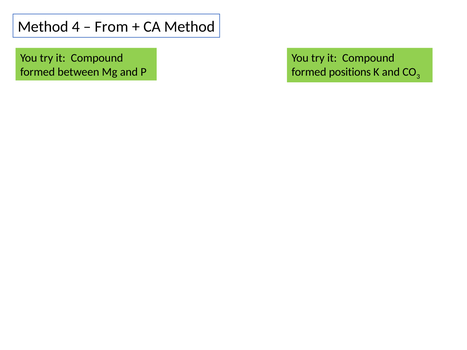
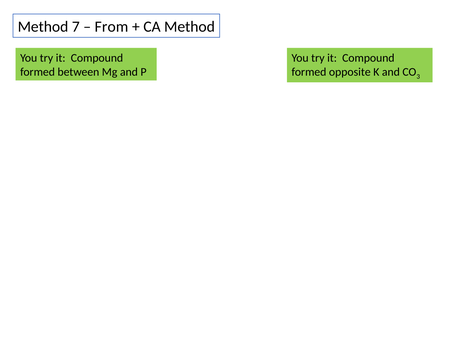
4: 4 -> 7
positions: positions -> opposite
